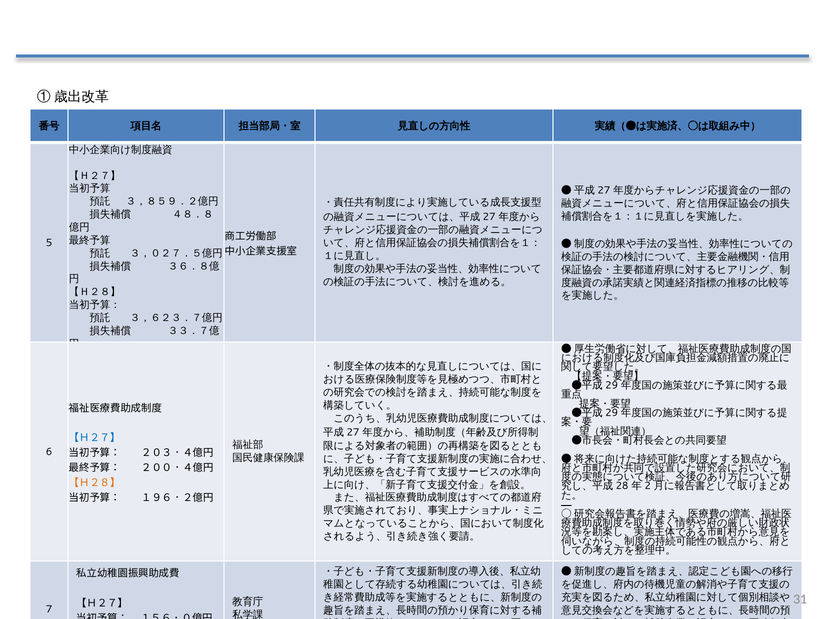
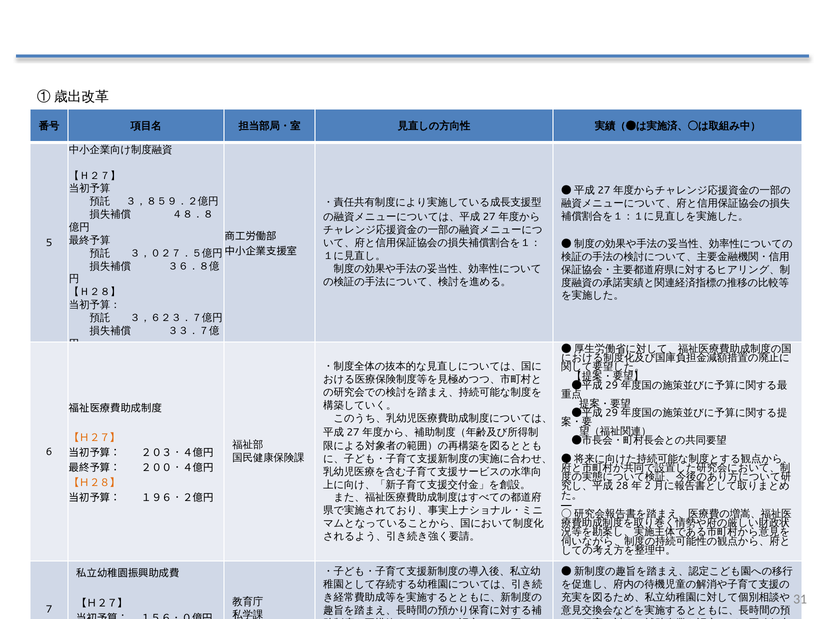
【Ｈ２７】 at (95, 438) colour: blue -> orange
